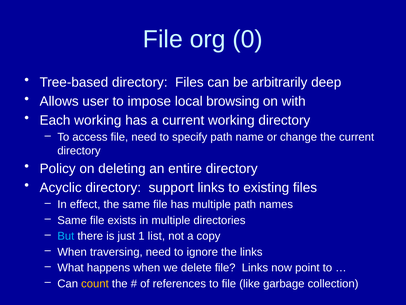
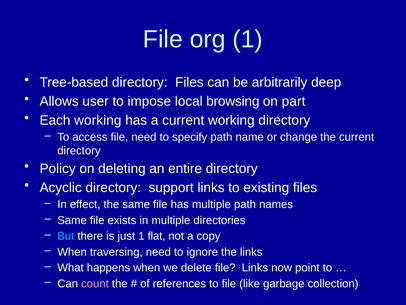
org 0: 0 -> 1
with: with -> part
list: list -> flat
count colour: yellow -> pink
